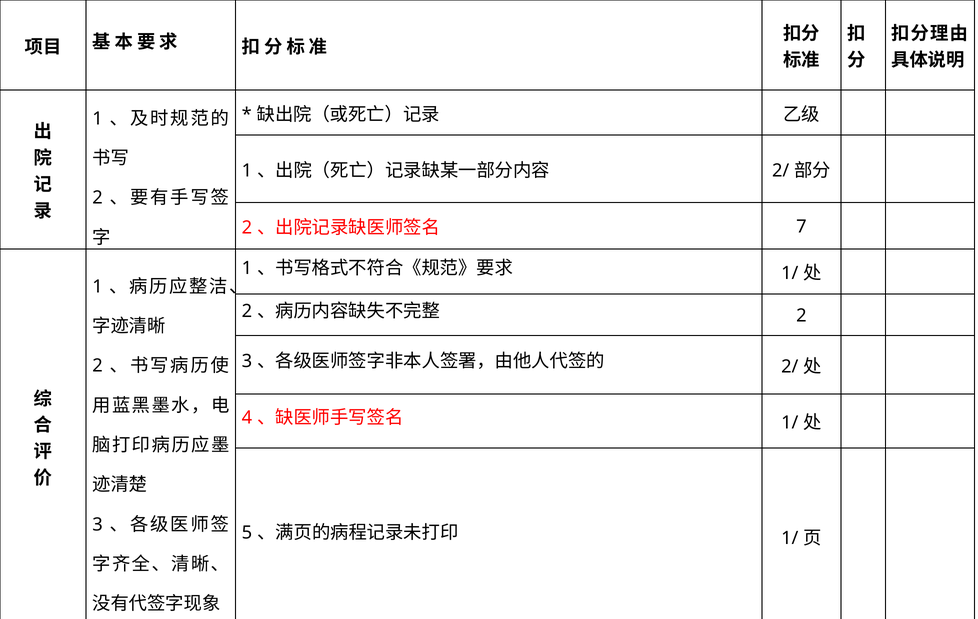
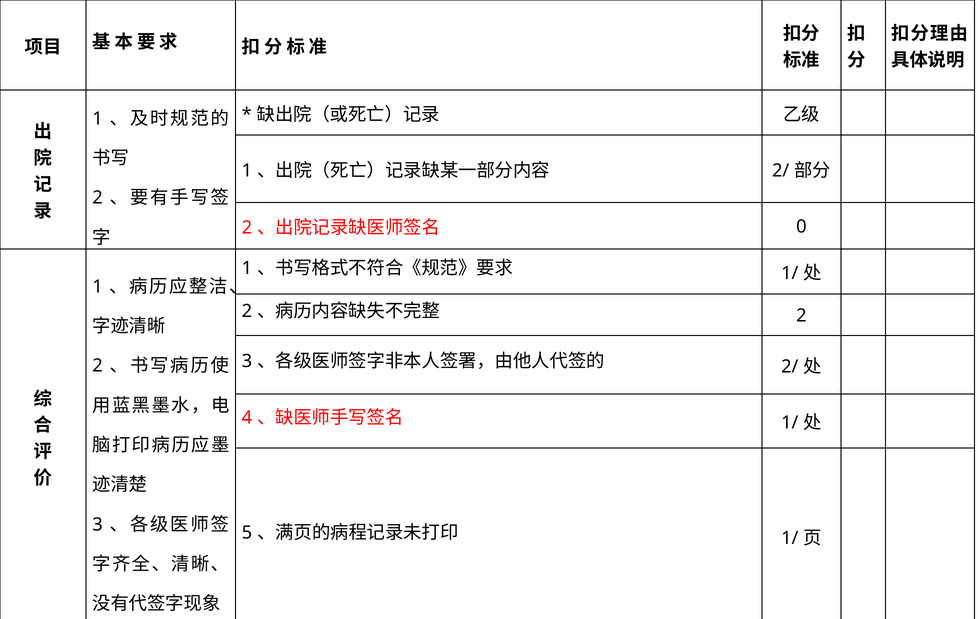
7: 7 -> 0
